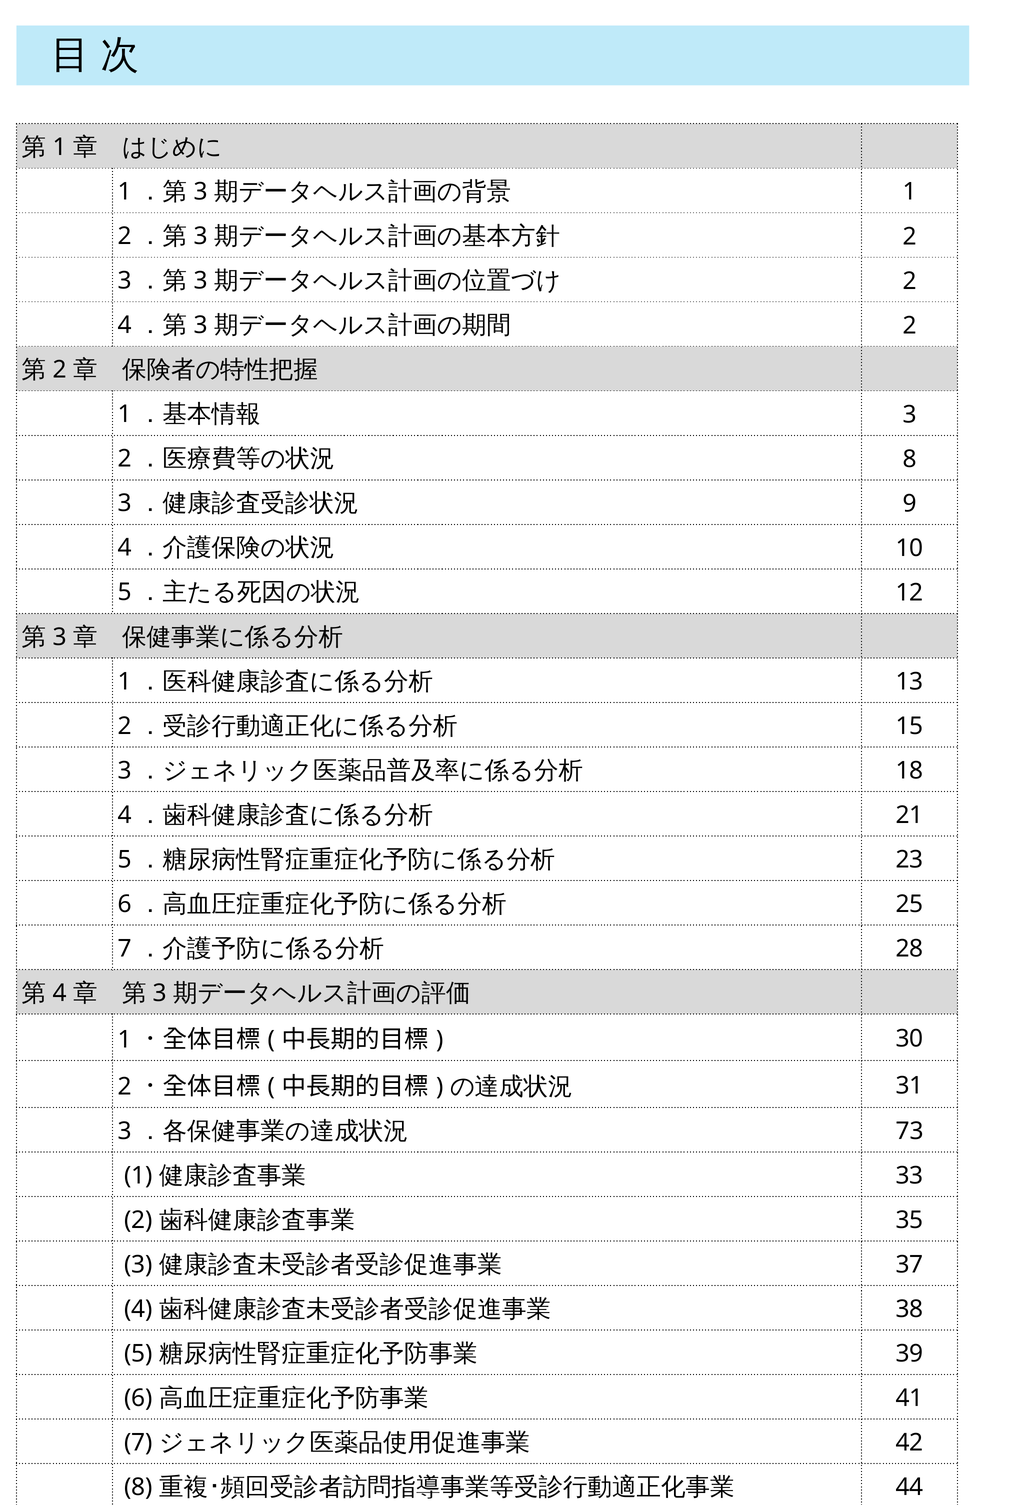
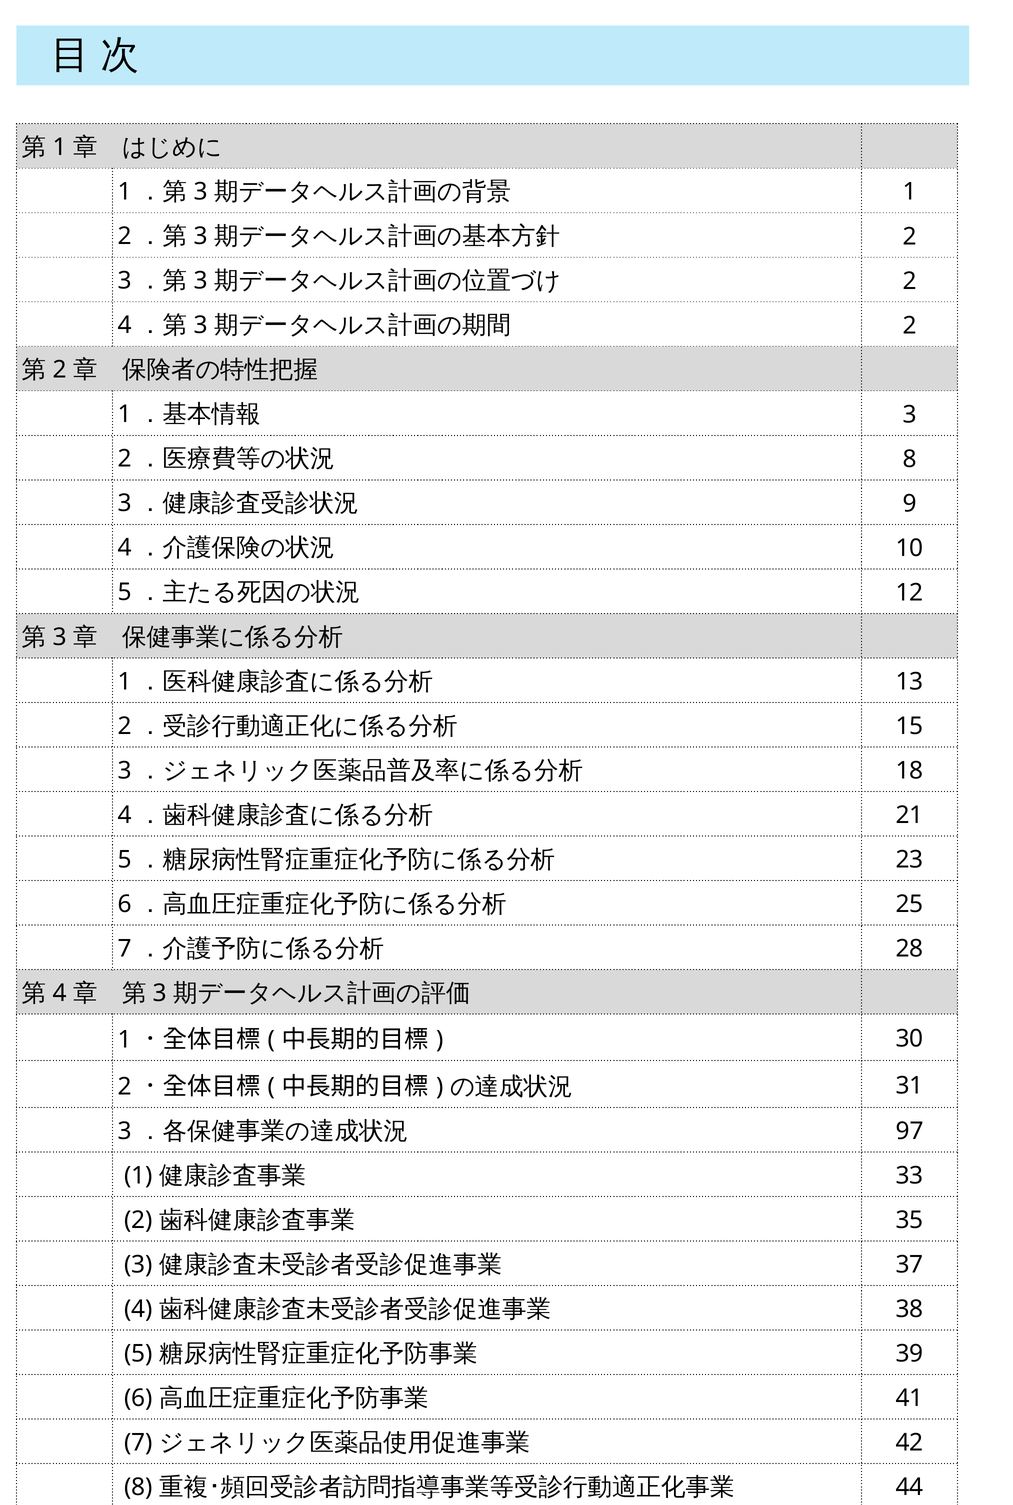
73: 73 -> 97
